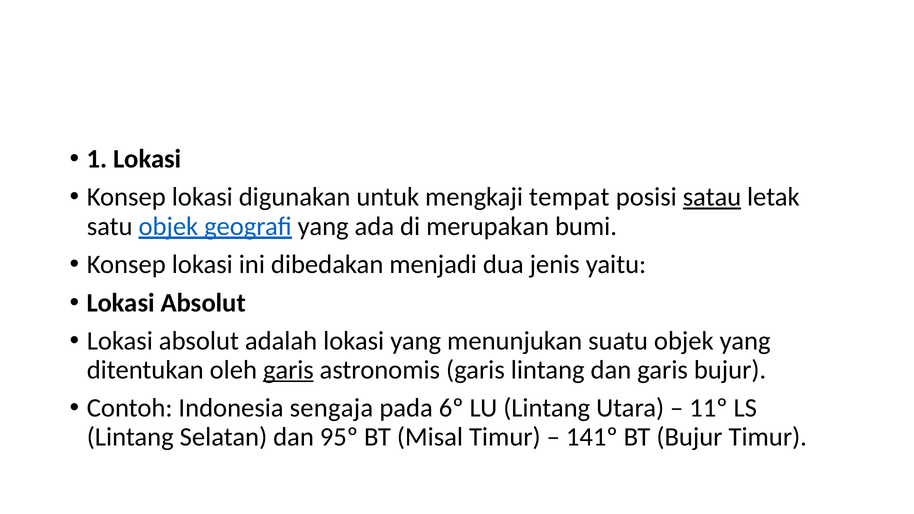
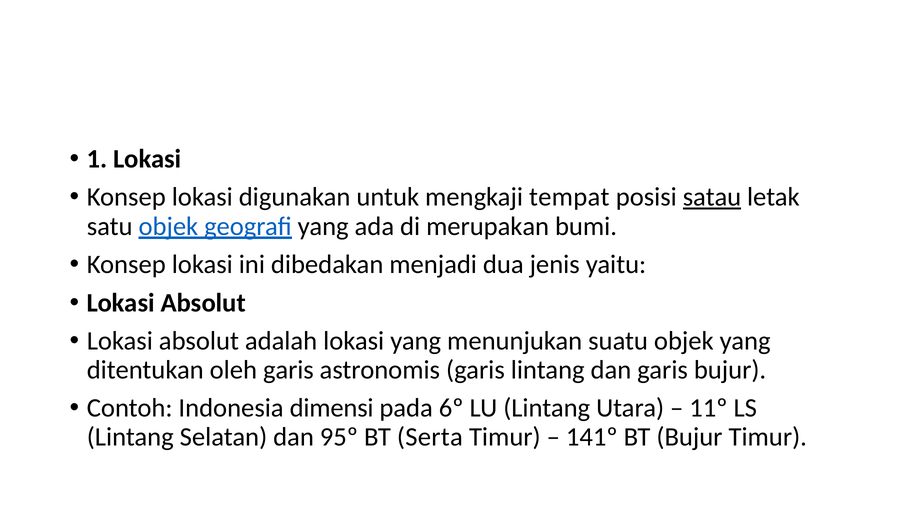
garis at (288, 370) underline: present -> none
sengaja: sengaja -> dimensi
Misal: Misal -> Serta
